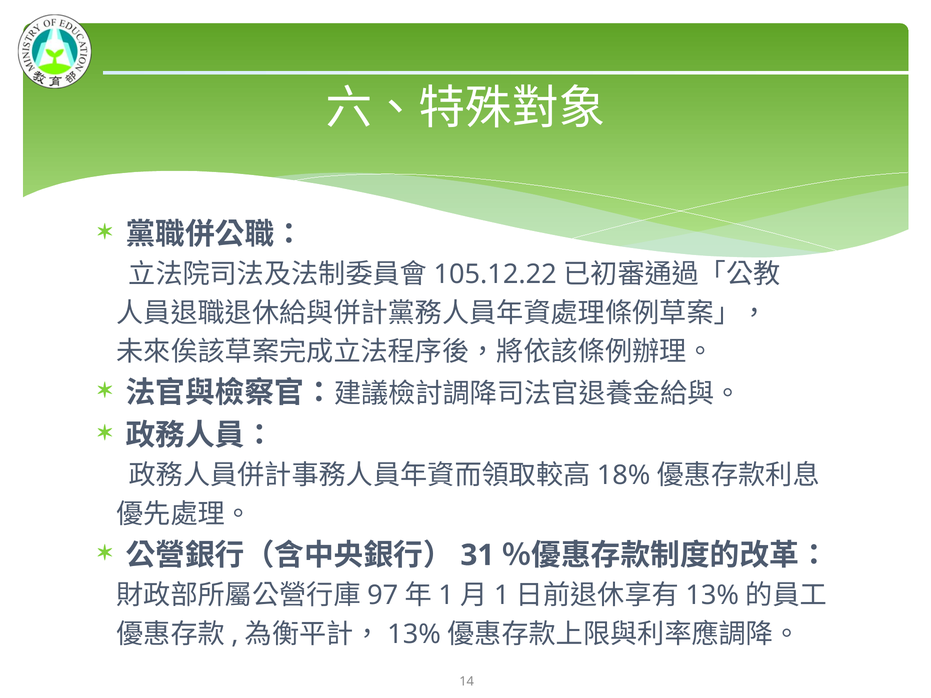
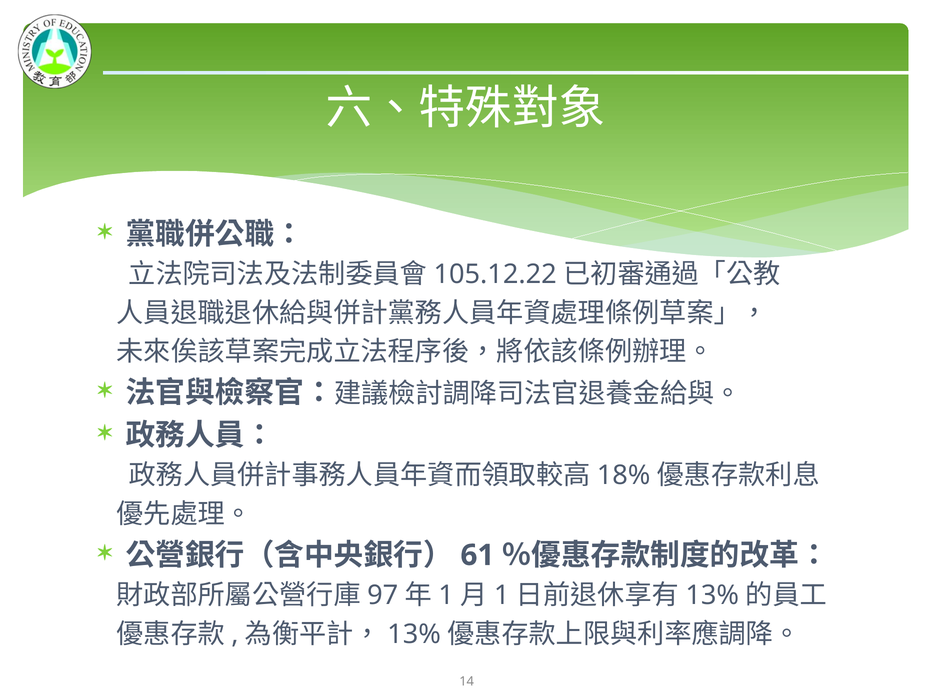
31: 31 -> 61
